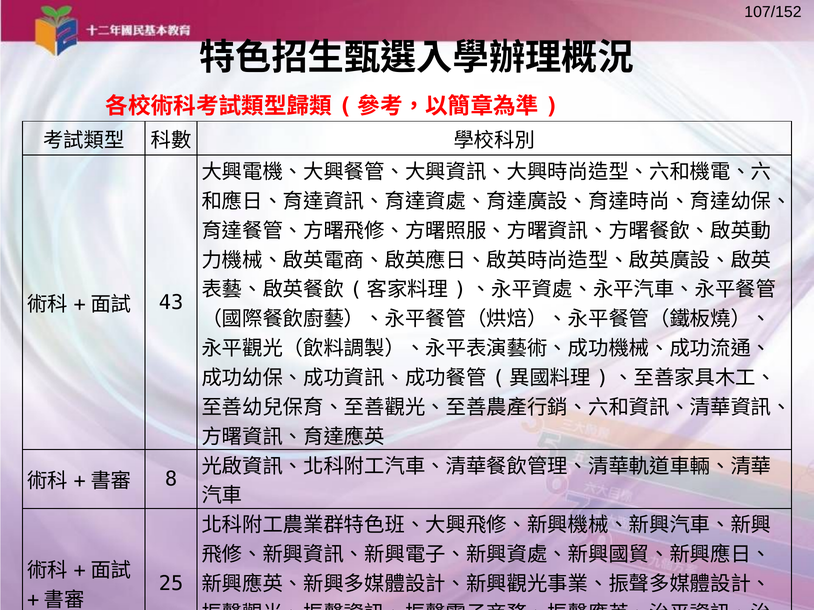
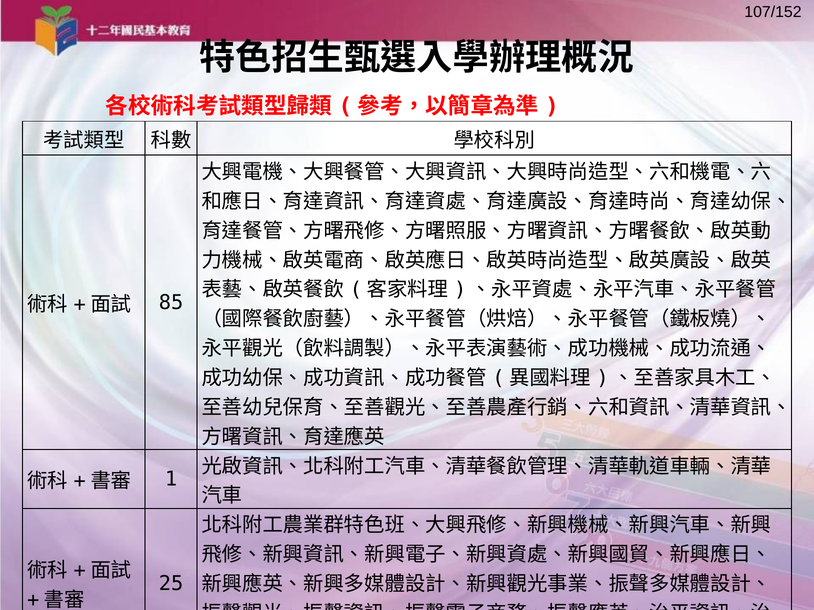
43: 43 -> 85
8: 8 -> 1
